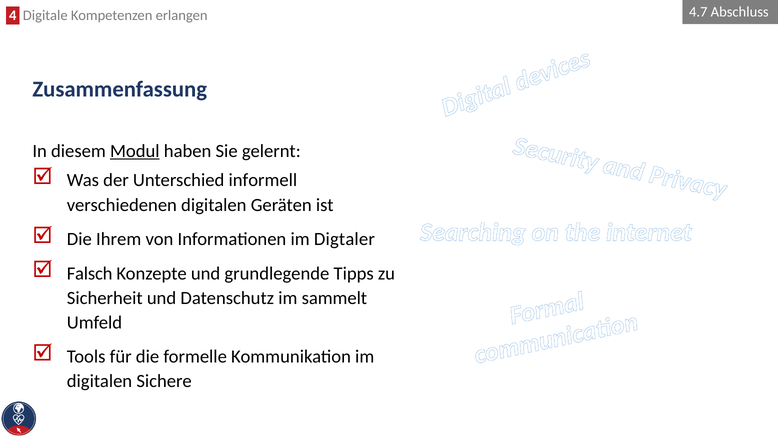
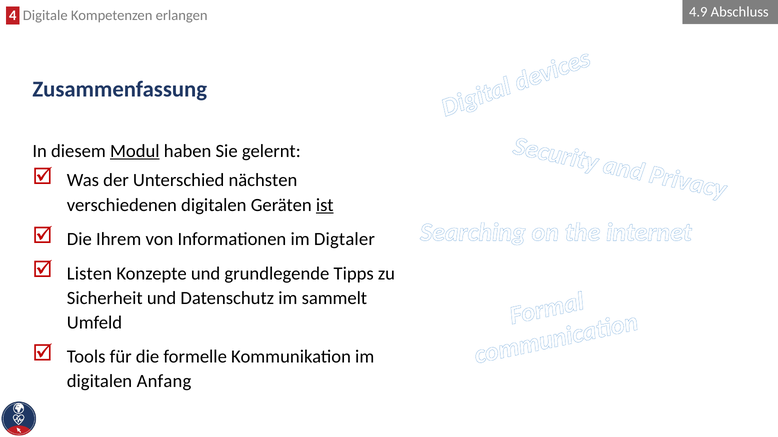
4.7: 4.7 -> 4.9
informell: informell -> nächsten
ist underline: none -> present
Falsch: Falsch -> Listen
Sichere: Sichere -> Anfang
